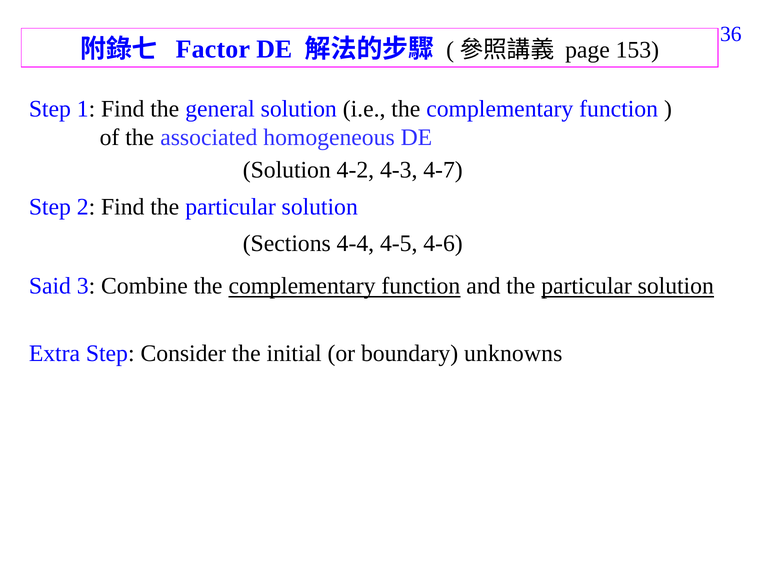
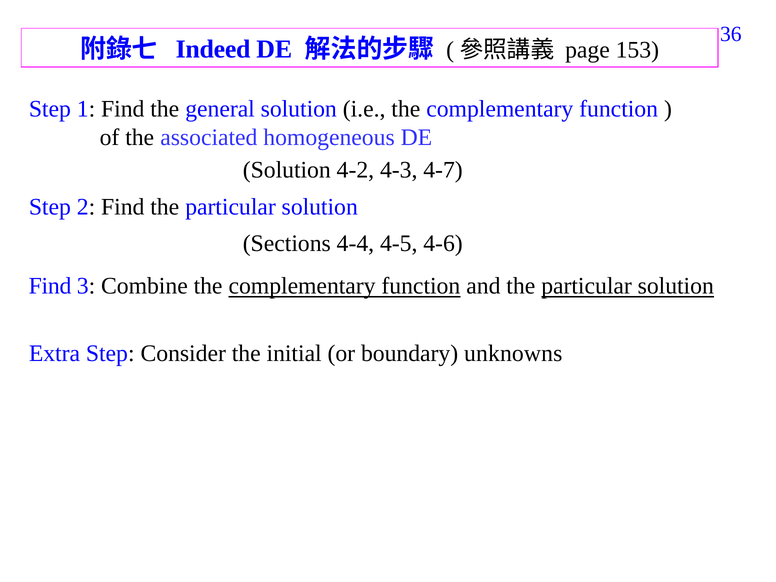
Factor: Factor -> Indeed
Said at (50, 286): Said -> Find
